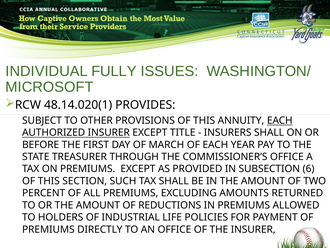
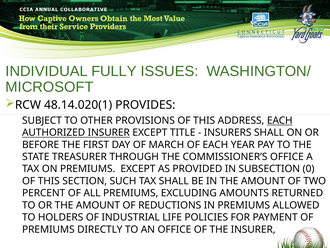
ANNUITY: ANNUITY -> ADDRESS
6: 6 -> 0
